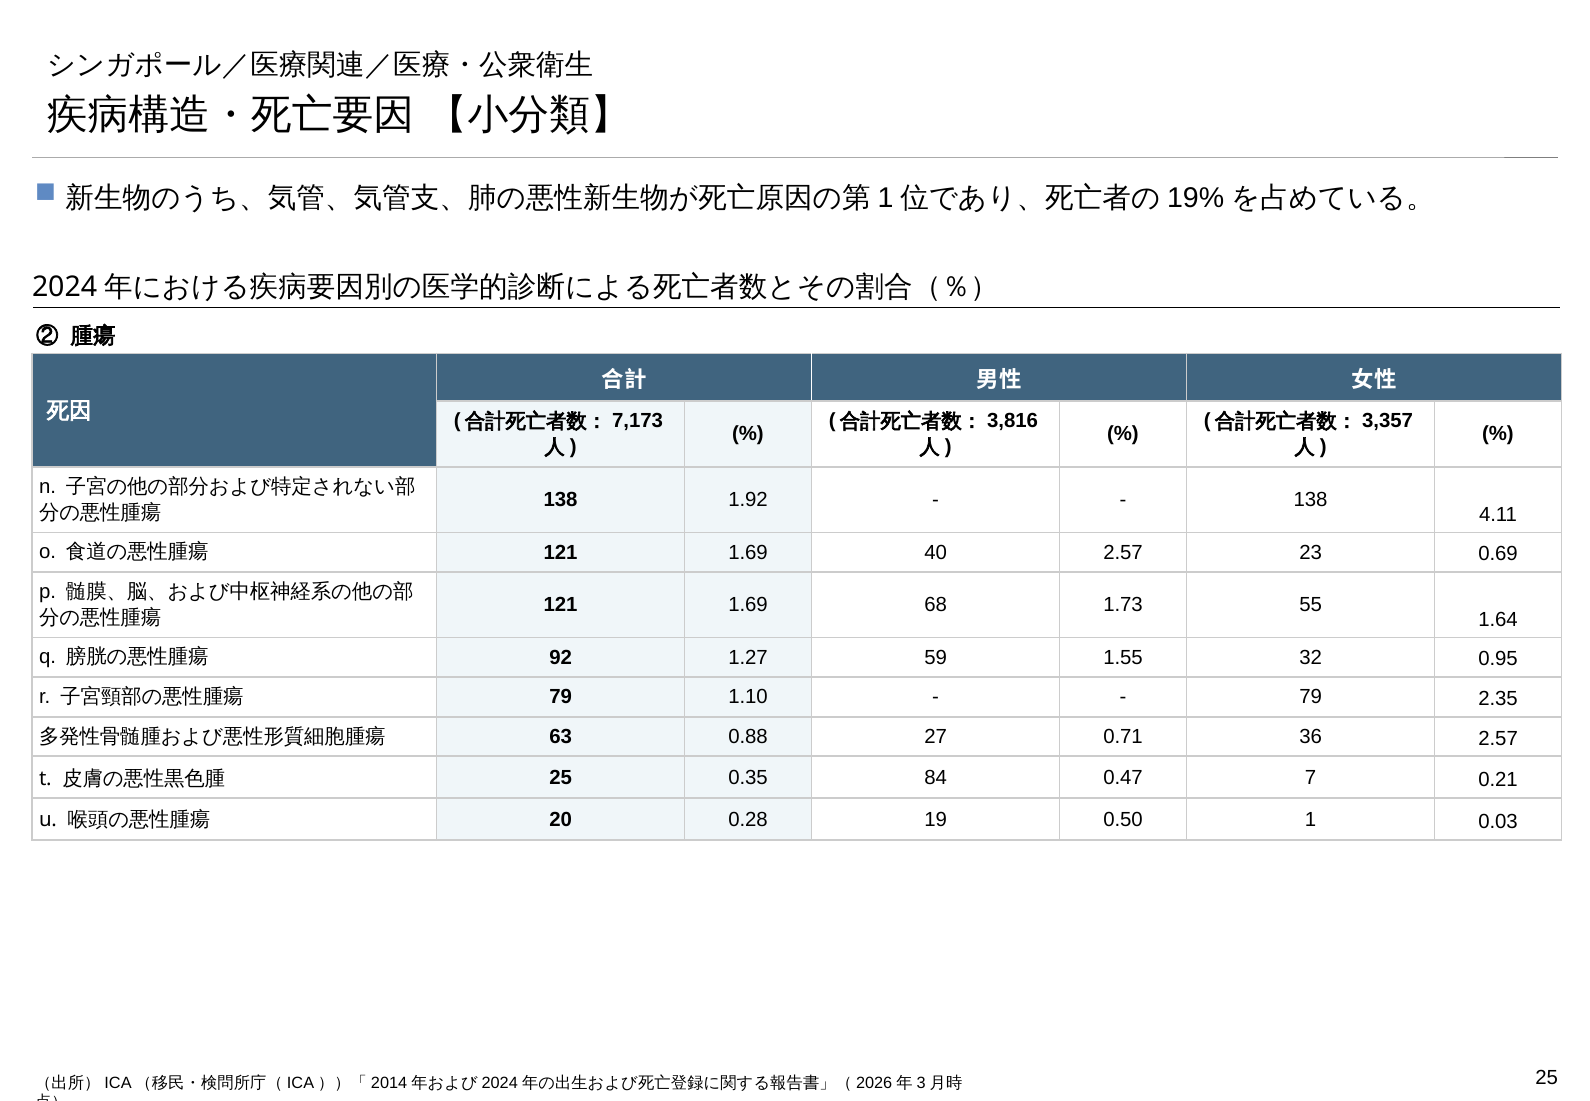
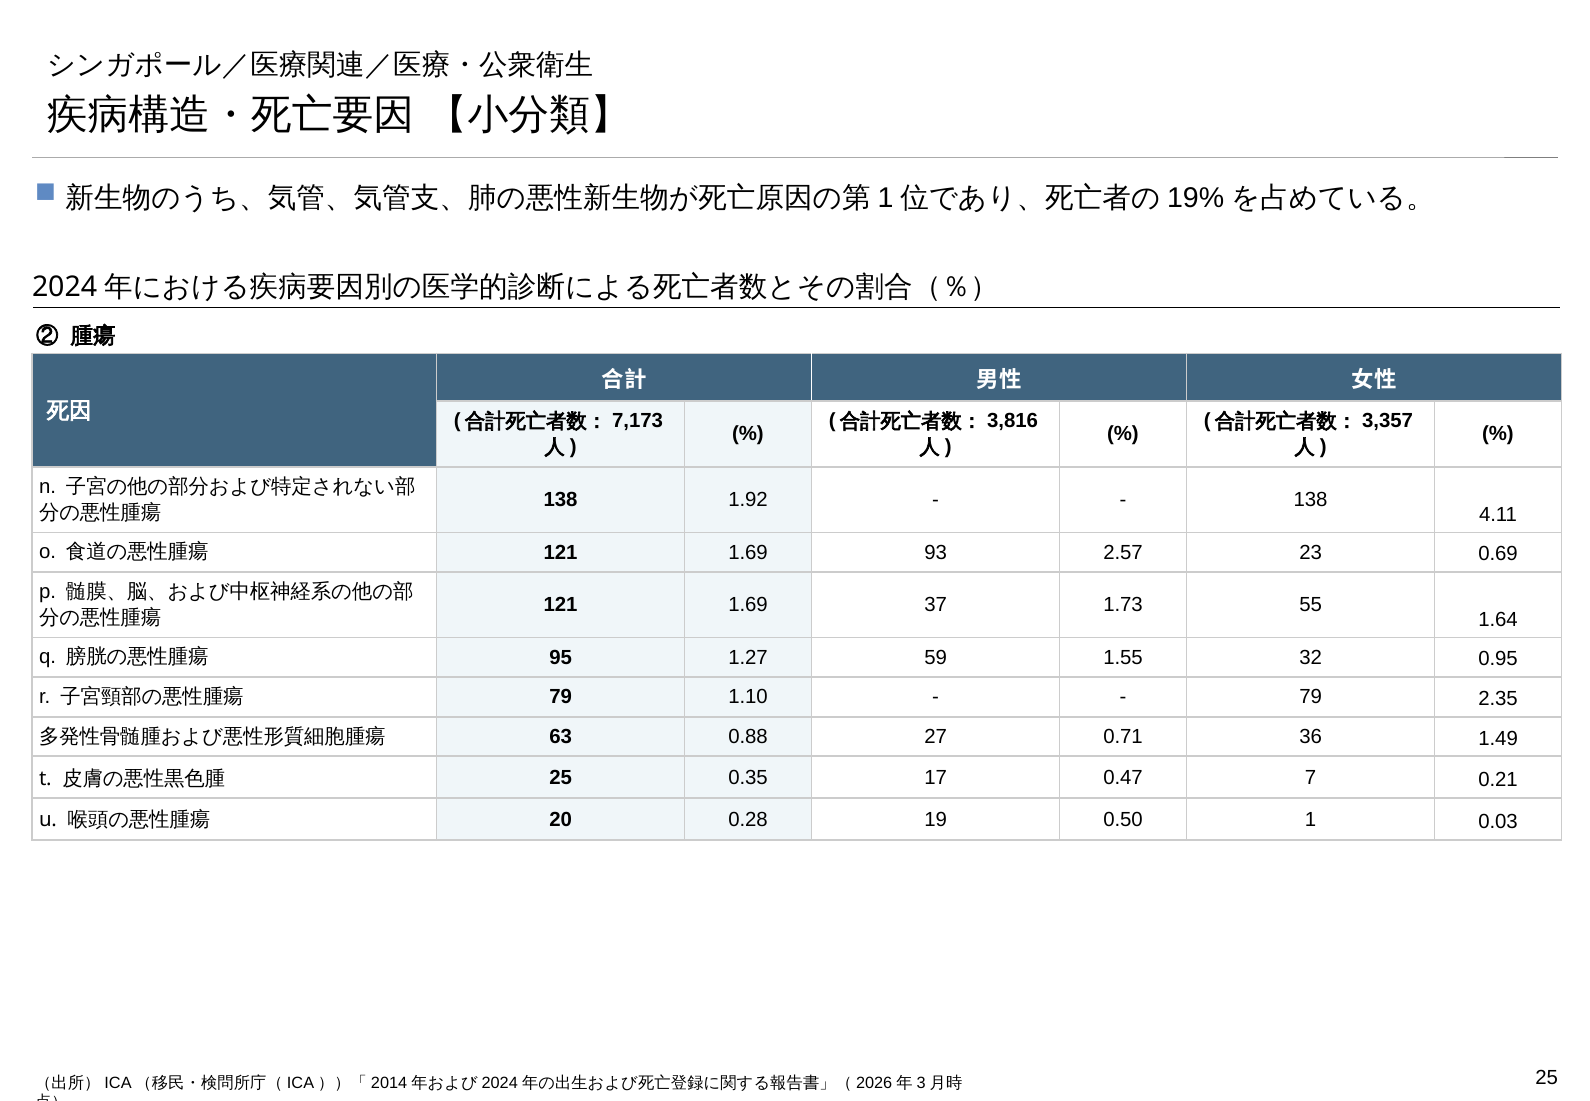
40: 40 -> 93
68: 68 -> 37
92: 92 -> 95
36 2.57: 2.57 -> 1.49
84: 84 -> 17
